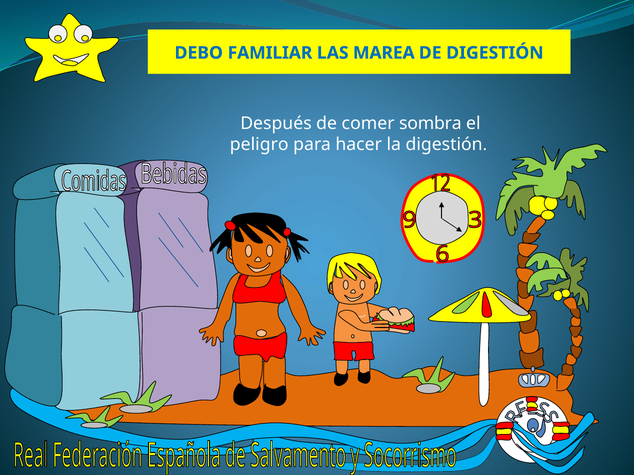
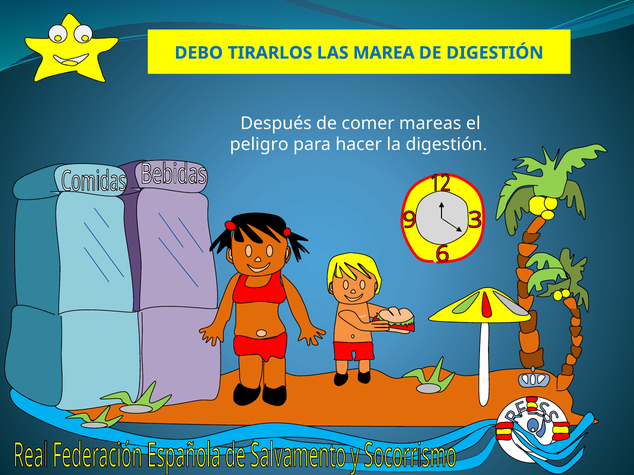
FAMILIAR: FAMILIAR -> TIRARLOS
sombra: sombra -> mareas
